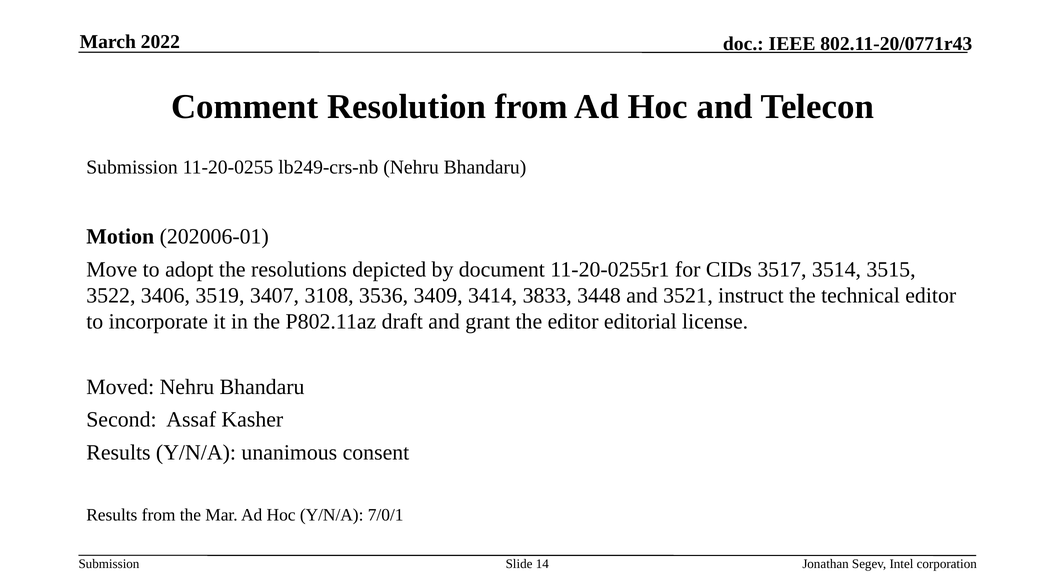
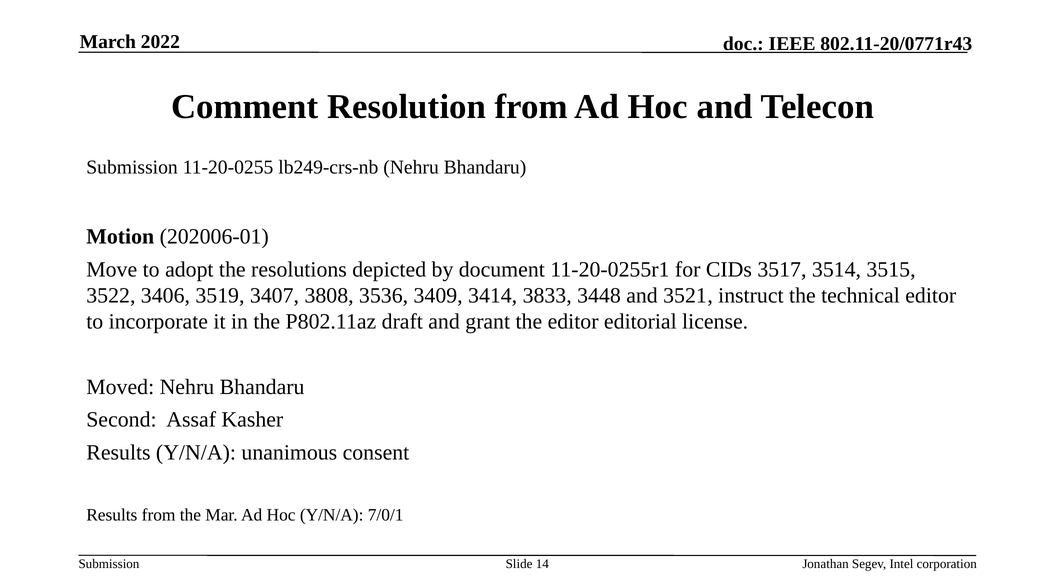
3108: 3108 -> 3808
